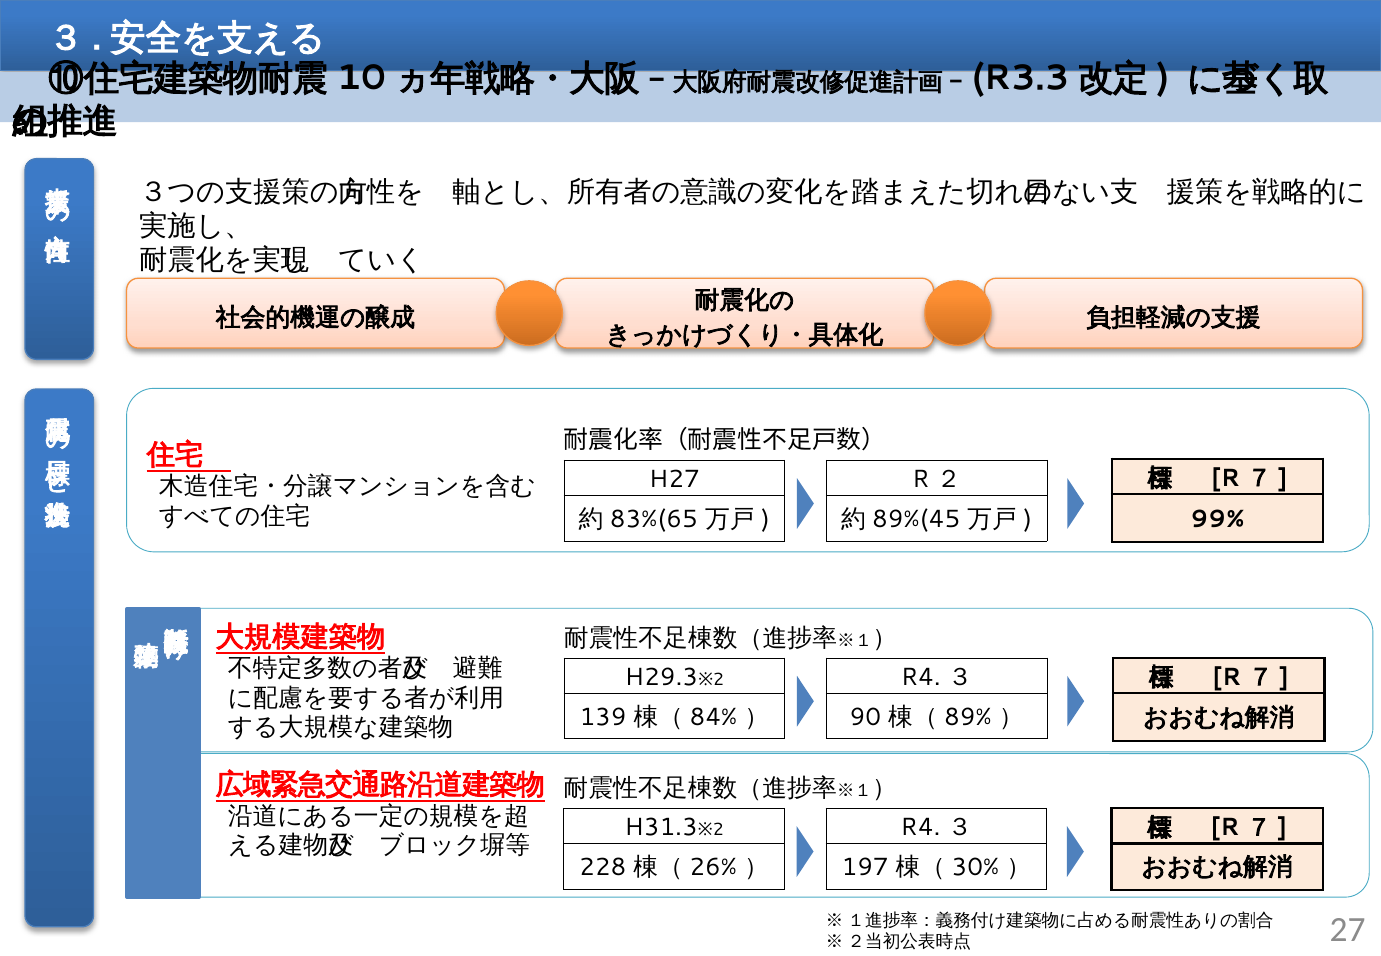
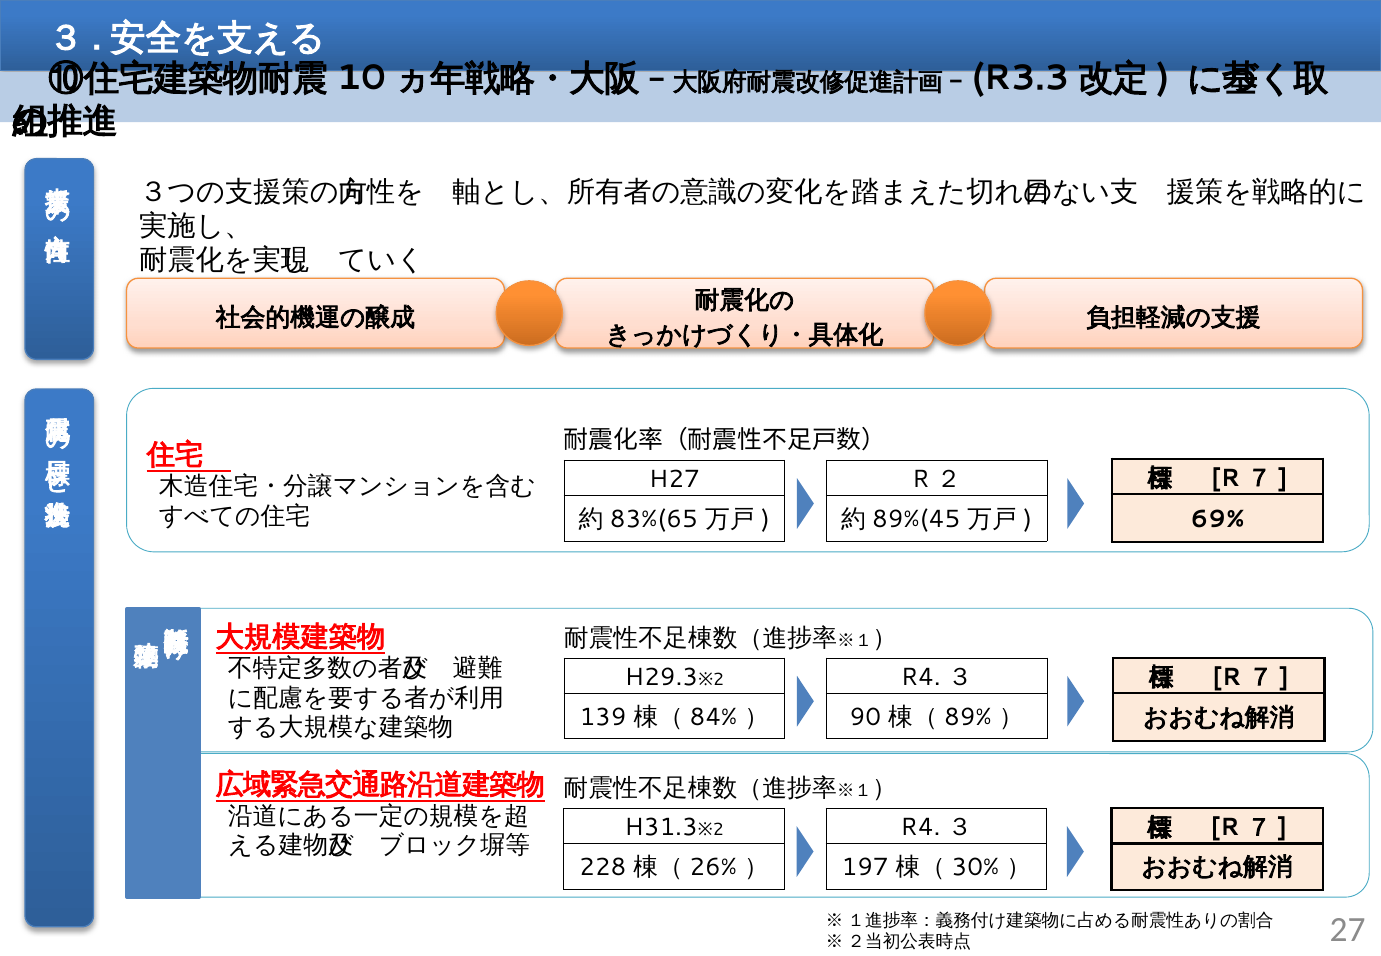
99%: 99% -> 69%
